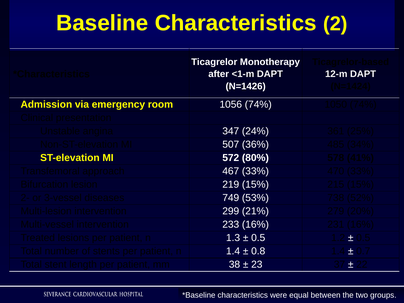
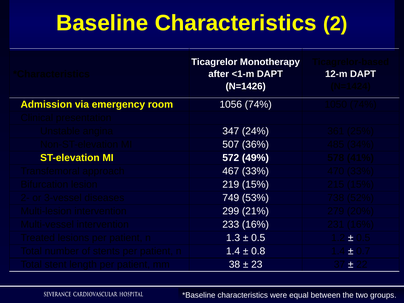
80%: 80% -> 49%
